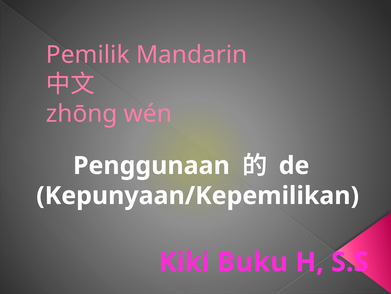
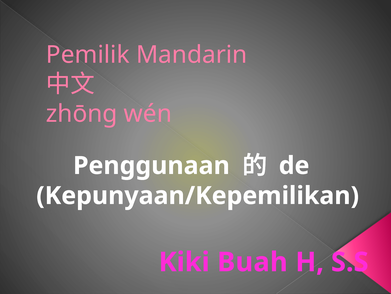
Buku: Buku -> Buah
